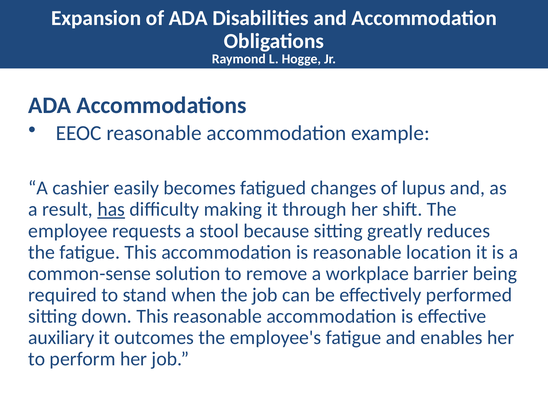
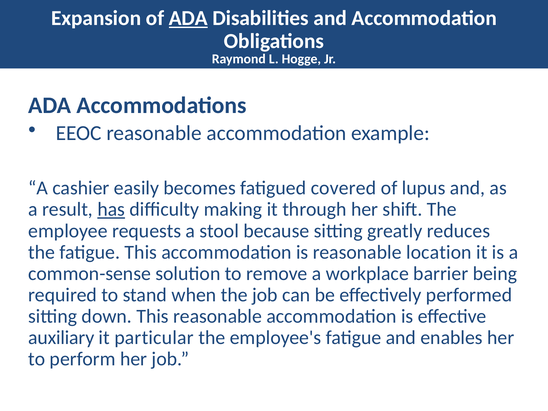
ADA at (188, 18) underline: none -> present
changes: changes -> covered
outcomes: outcomes -> particular
